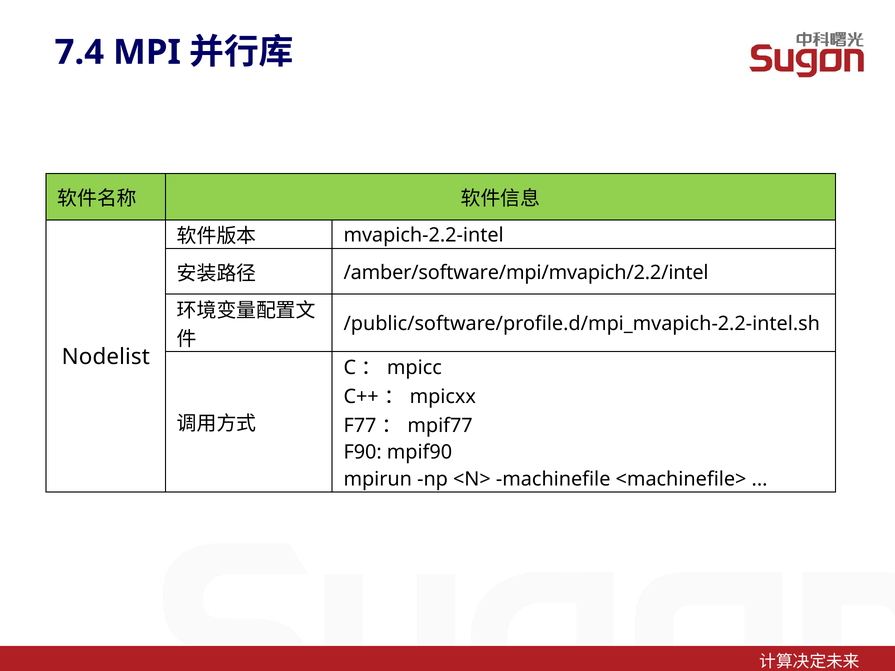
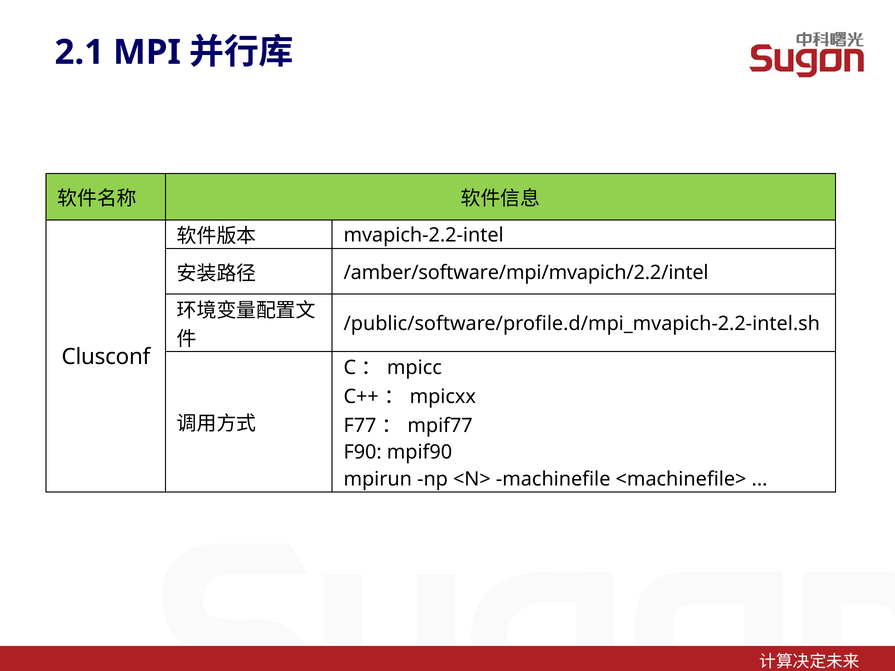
7.4: 7.4 -> 2.1
Nodelist: Nodelist -> Clusconf
